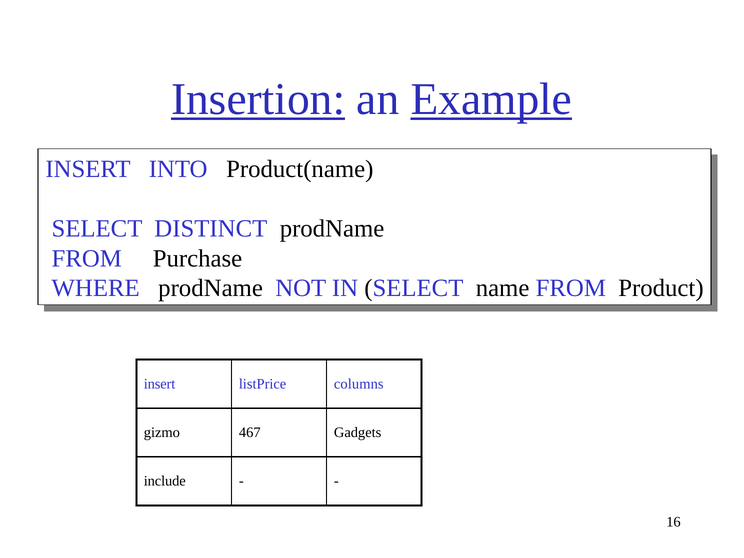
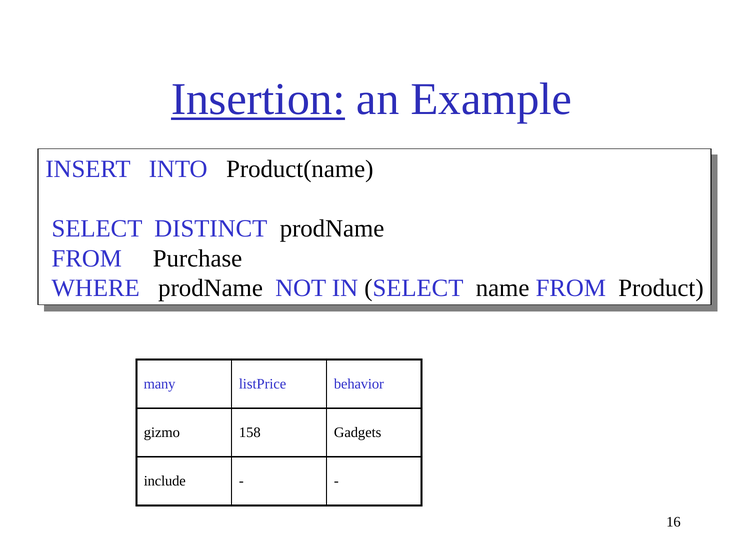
Example underline: present -> none
insert at (160, 384): insert -> many
columns: columns -> behavior
467: 467 -> 158
